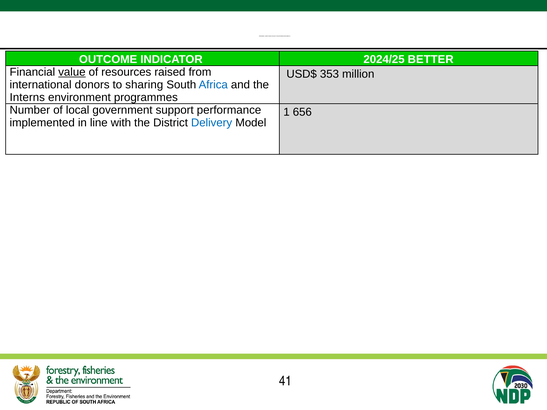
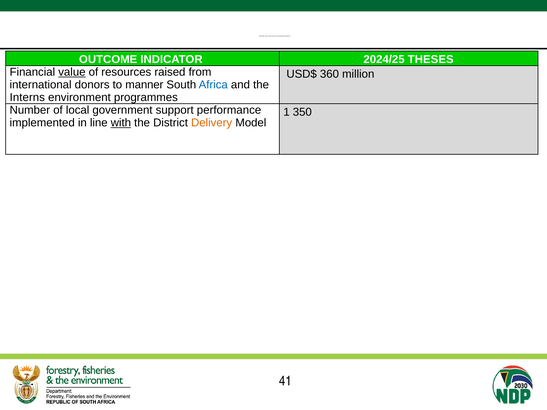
BETTER: BETTER -> THESES
353: 353 -> 360
sharing: sharing -> manner
656: 656 -> 350
with underline: none -> present
Delivery colour: blue -> orange
